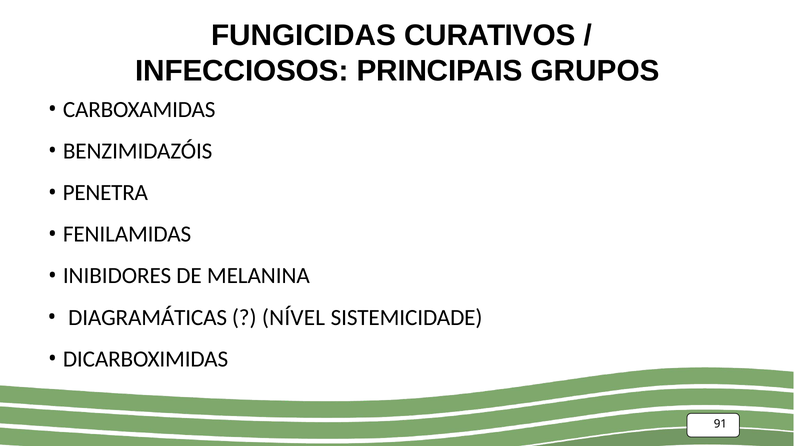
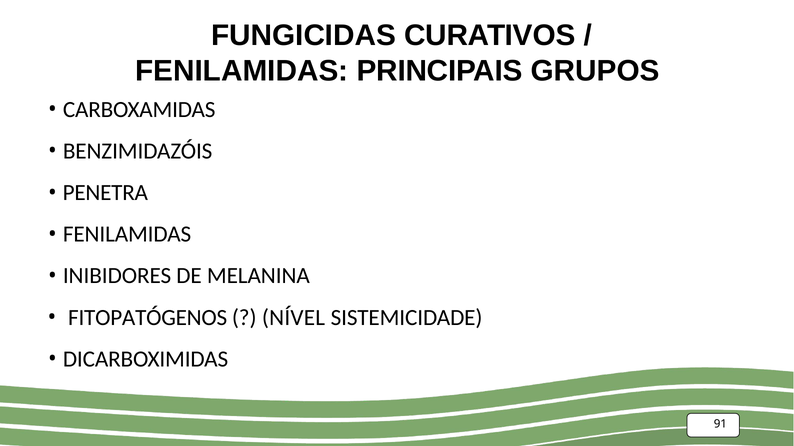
INFECCIOSOS at (242, 71): INFECCIOSOS -> FENILAMIDAS
DIAGRAMÁTICAS: DIAGRAMÁTICAS -> FITOPATÓGENOS
